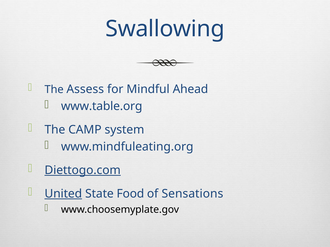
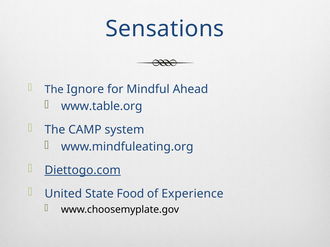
Swallowing: Swallowing -> Sensations
Assess: Assess -> Ignore
United underline: present -> none
Sensations: Sensations -> Experience
